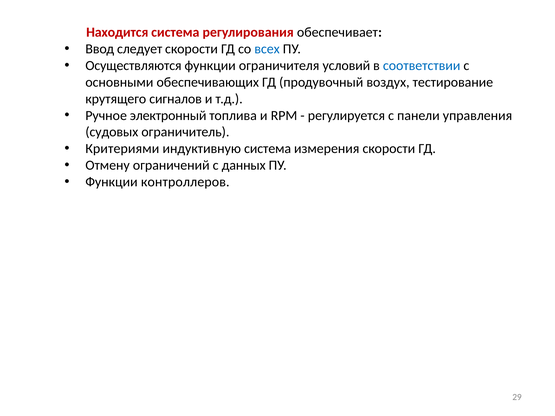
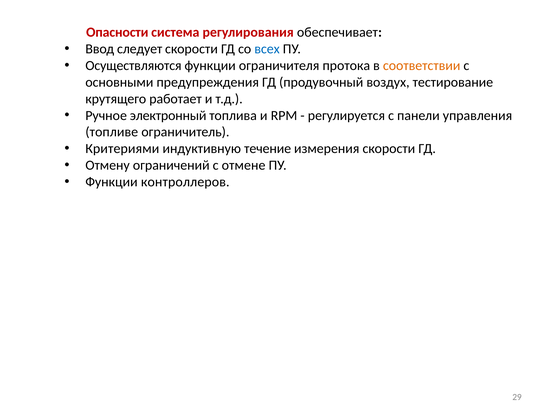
Находится: Находится -> Опасности
условий: условий -> протока
соответствии colour: blue -> orange
обеспечивающих: обеспечивающих -> предупреждения
сигналов: сигналов -> работает
судовых: судовых -> топливе
индуктивную система: система -> течение
данных: данных -> отмене
